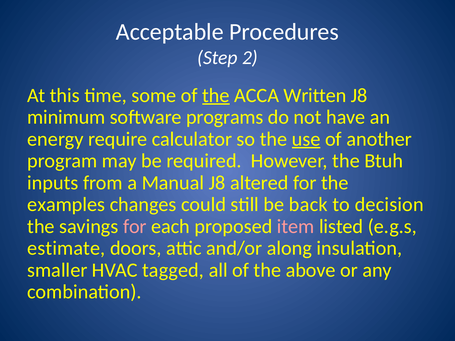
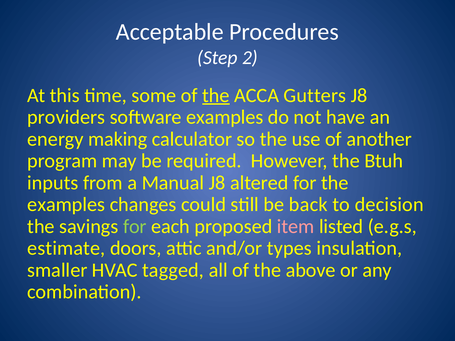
Written: Written -> Gutters
minimum: minimum -> providers
software programs: programs -> examples
require: require -> making
use underline: present -> none
for at (135, 227) colour: pink -> light green
along: along -> types
